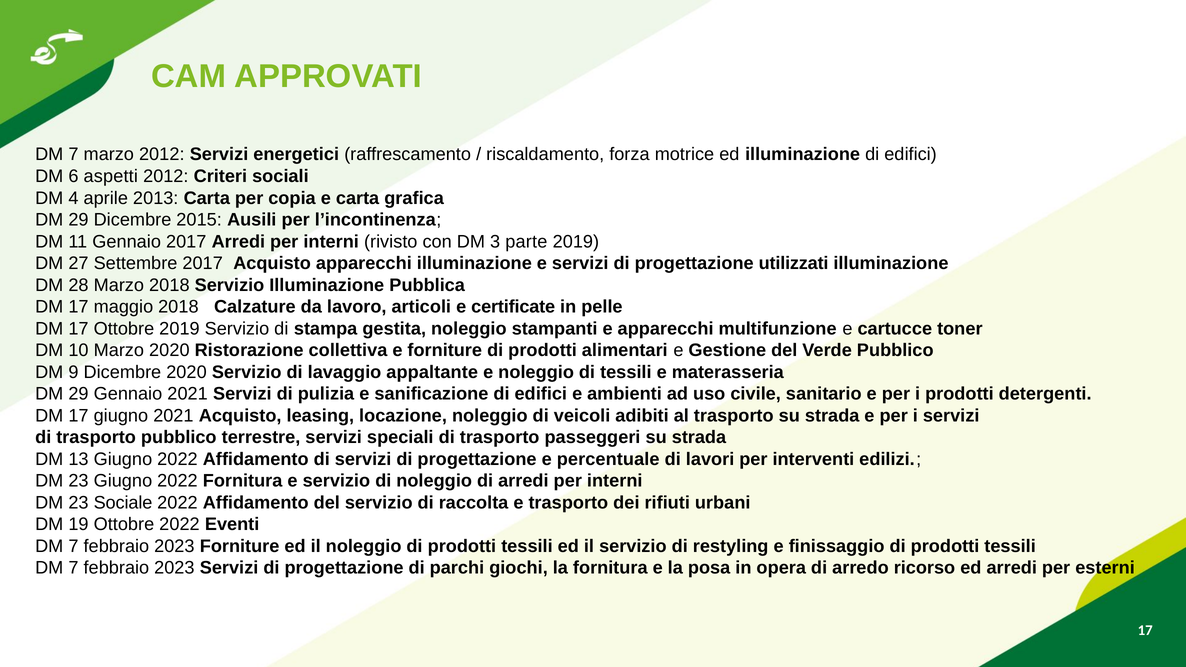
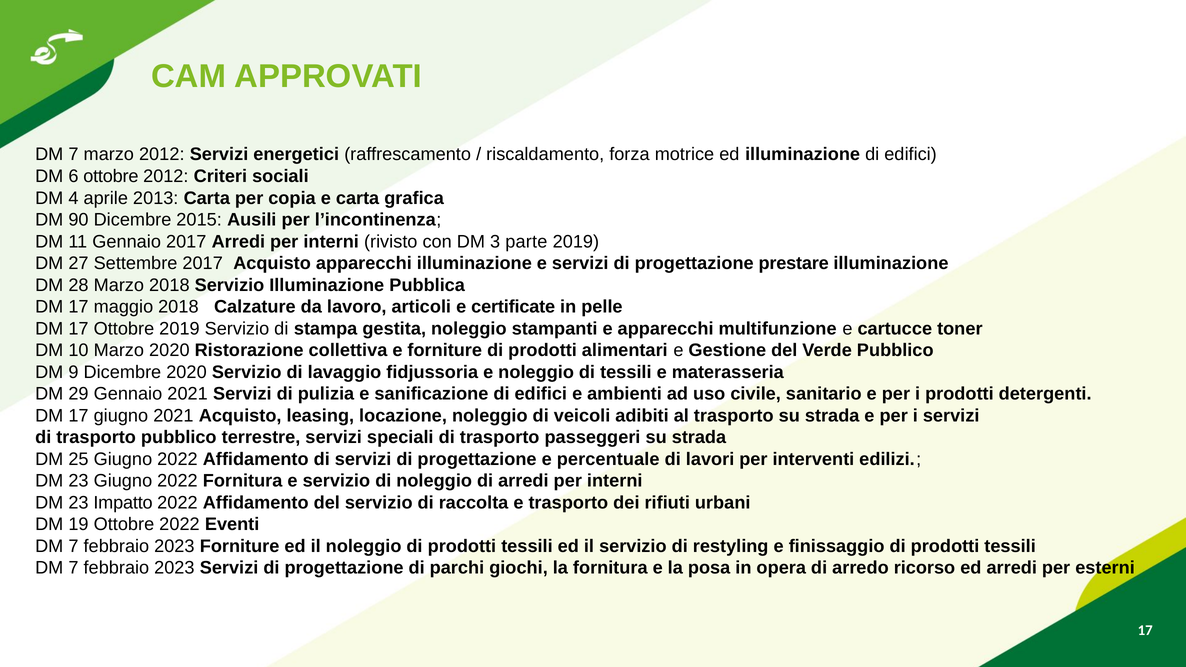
6 aspetti: aspetti -> ottobre
29 at (78, 220): 29 -> 90
utilizzati: utilizzati -> prestare
appaltante: appaltante -> fidjussoria
13: 13 -> 25
Sociale: Sociale -> Impatto
